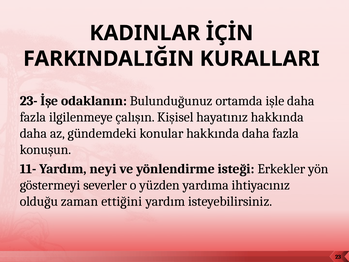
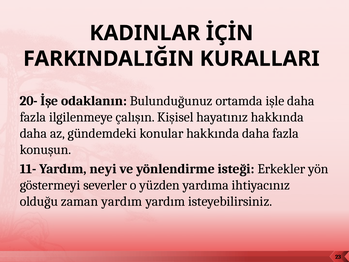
23-: 23- -> 20-
zaman ettiğini: ettiğini -> yardım
